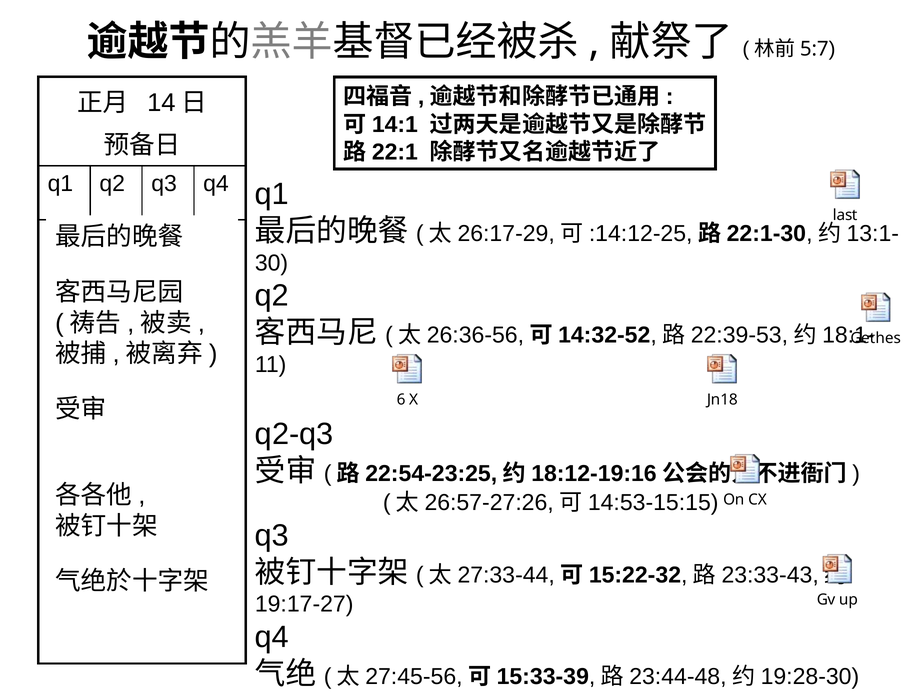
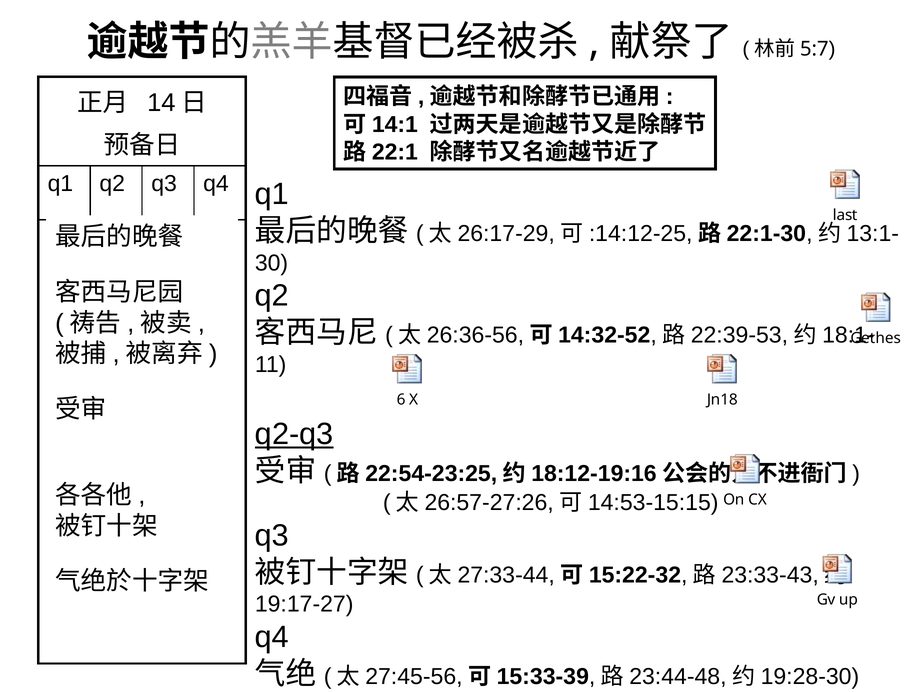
q2-q3 underline: none -> present
